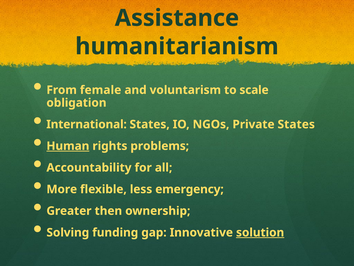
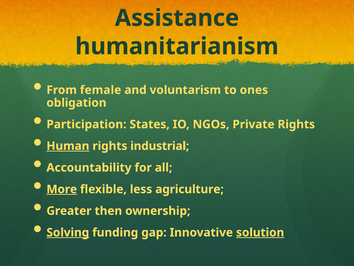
scale: scale -> ones
International: International -> Participation
Private States: States -> Rights
problems: problems -> industrial
More underline: none -> present
emergency: emergency -> agriculture
Solving underline: none -> present
